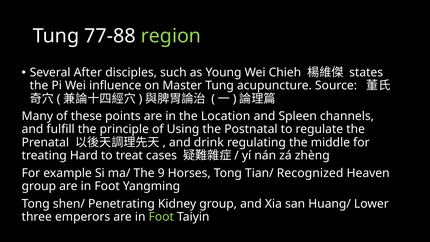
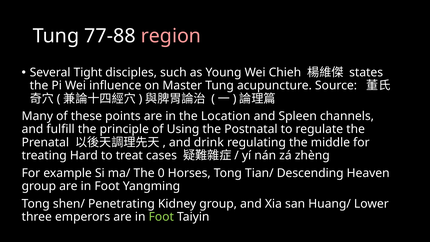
region colour: light green -> pink
After: After -> Tight
9: 9 -> 0
Recognized: Recognized -> Descending
